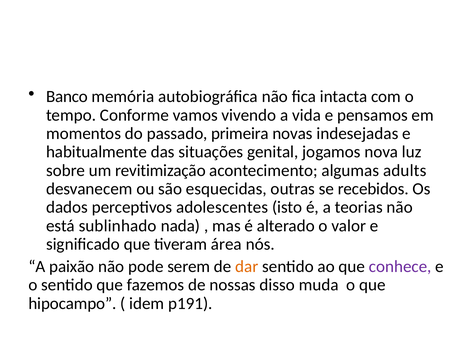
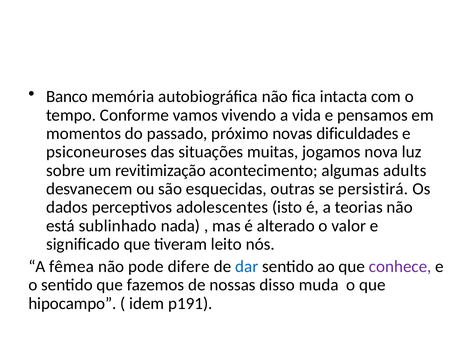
primeira: primeira -> próximo
indesejadas: indesejadas -> dificuldades
habitualmente: habitualmente -> psiconeuroses
genital: genital -> muitas
recebidos: recebidos -> persistirá
área: área -> leito
paixão: paixão -> fêmea
serem: serem -> difere
dar colour: orange -> blue
